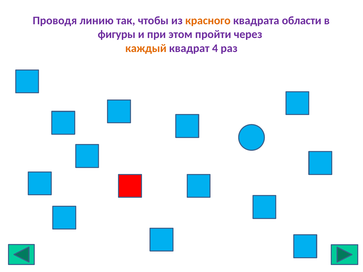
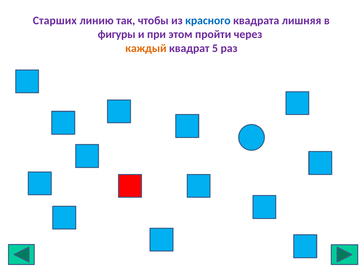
Проводя: Проводя -> Старших
красного colour: orange -> blue
области: области -> лишняя
4: 4 -> 5
